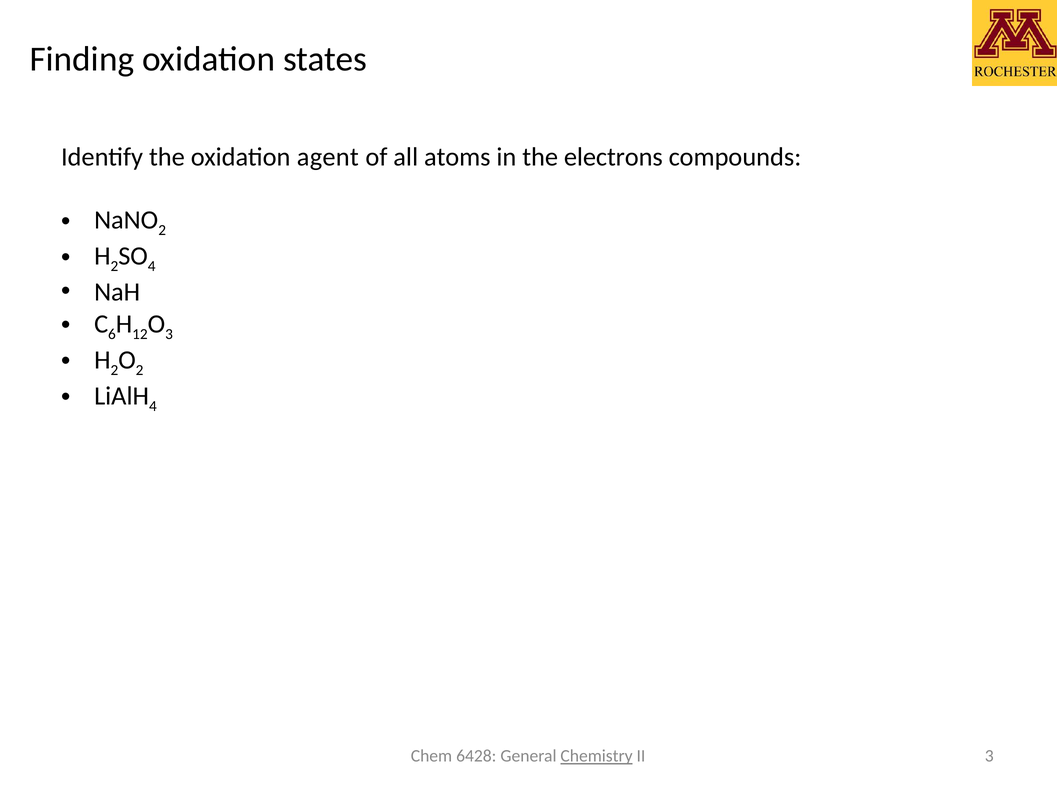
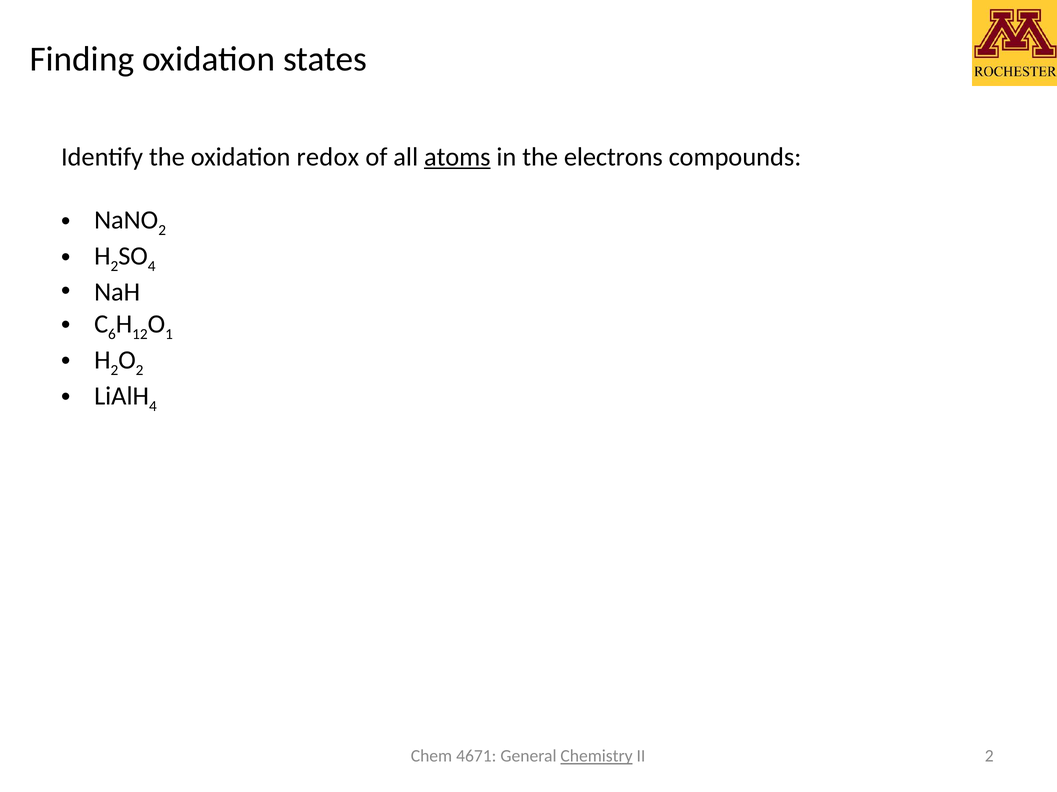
agent: agent -> redox
atoms underline: none -> present
3 at (169, 334): 3 -> 1
6428: 6428 -> 4671
II 3: 3 -> 2
